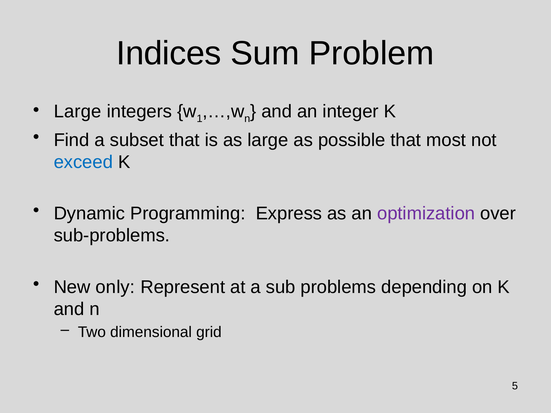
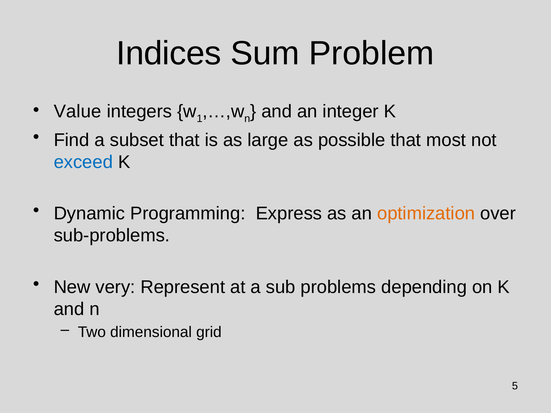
Large at (78, 111): Large -> Value
optimization colour: purple -> orange
only: only -> very
